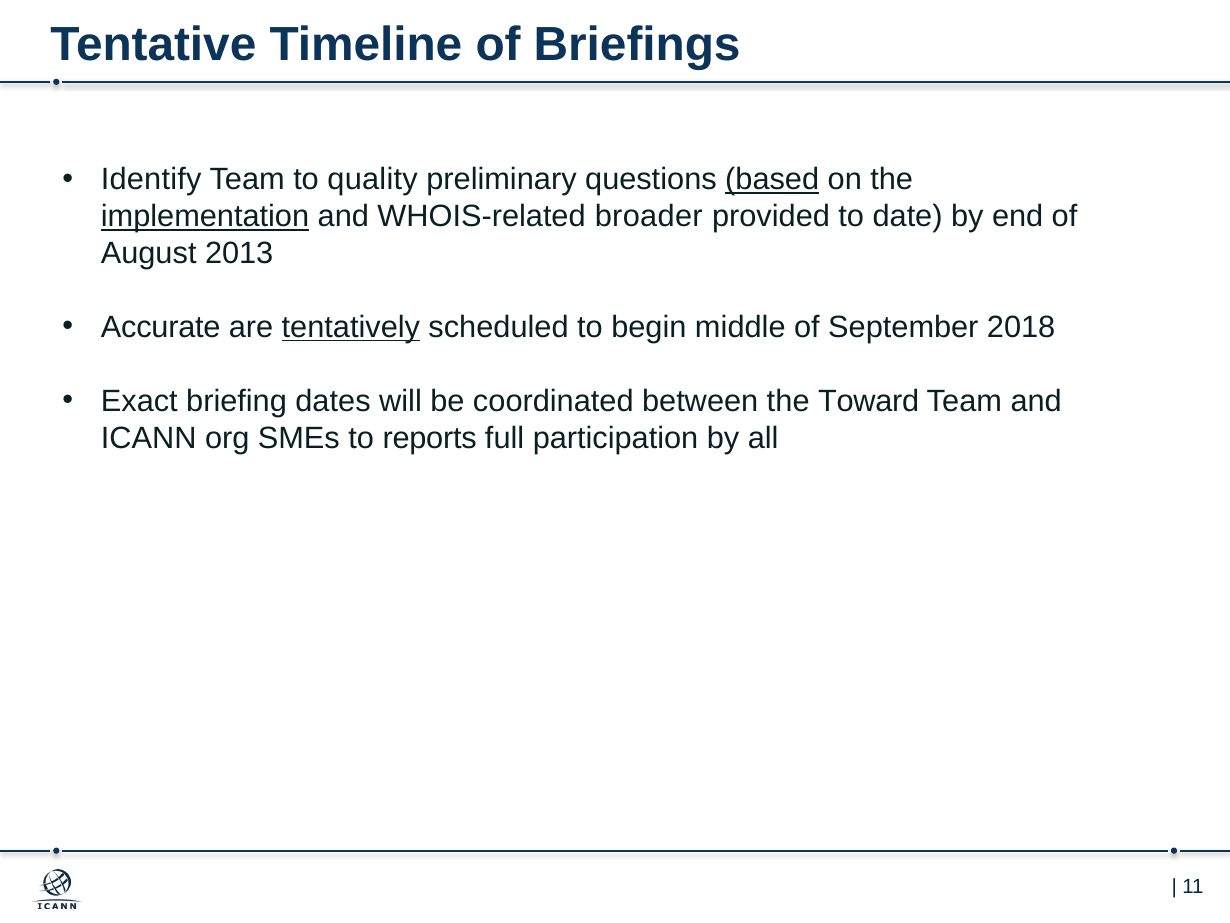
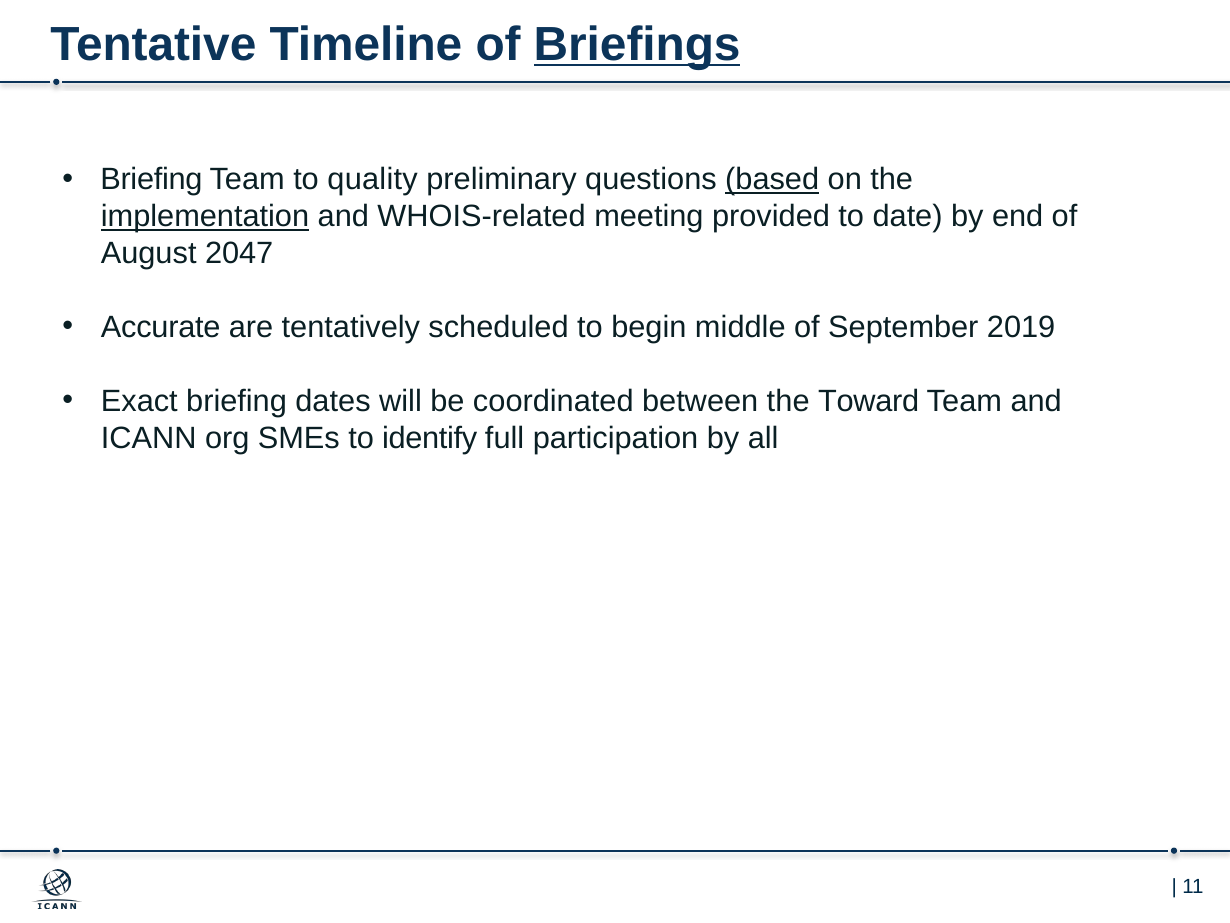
Briefings underline: none -> present
Identify at (151, 179): Identify -> Briefing
broader: broader -> meeting
2013: 2013 -> 2047
tentatively underline: present -> none
2018: 2018 -> 2019
reports: reports -> identify
